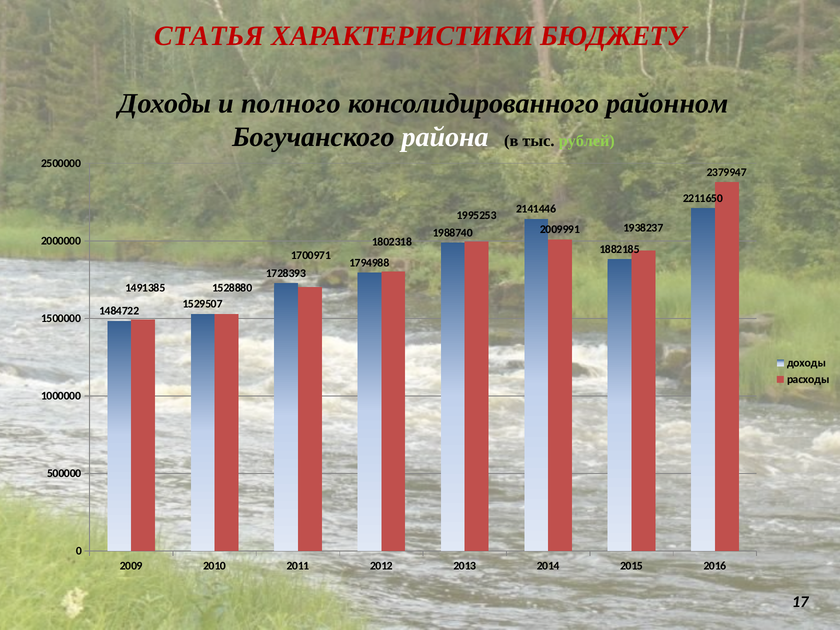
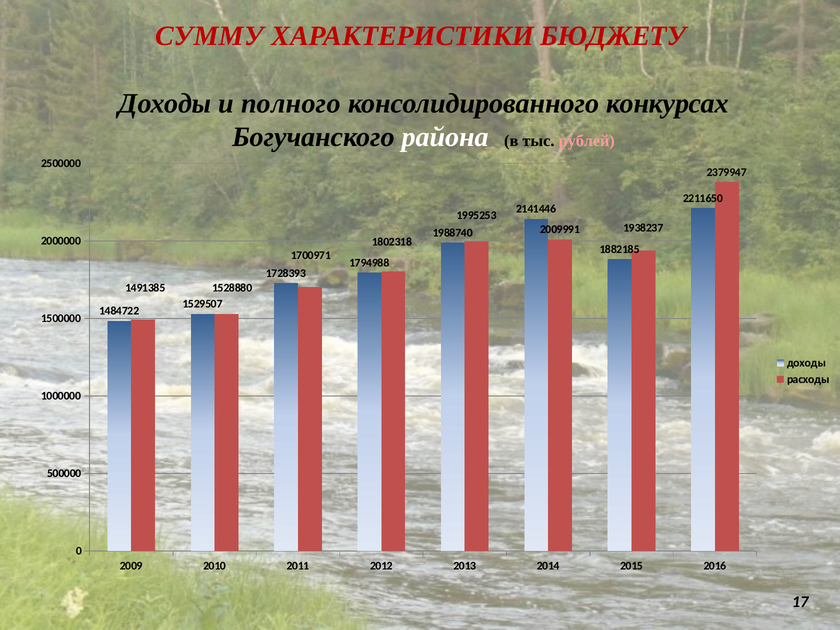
СТАТЬЯ: СТАТЬЯ -> СУММУ
районном: районном -> конкурсах
рублей colour: light green -> pink
